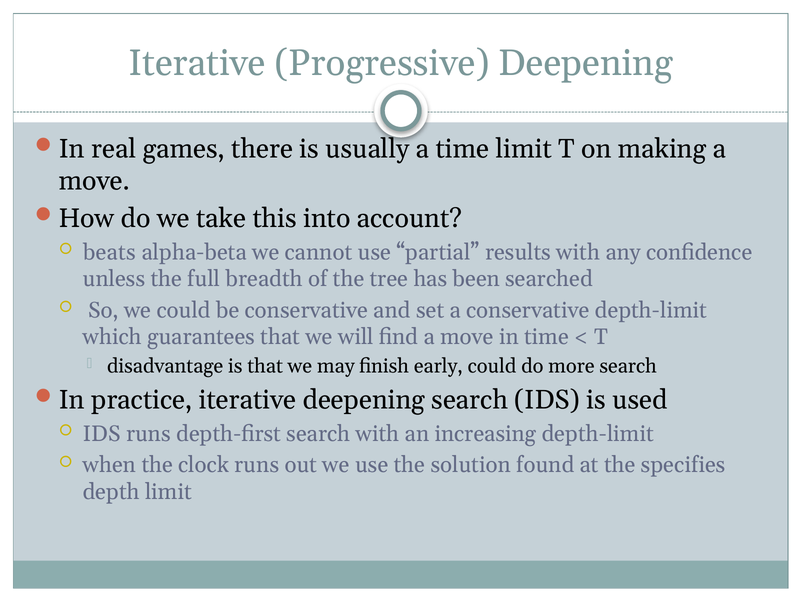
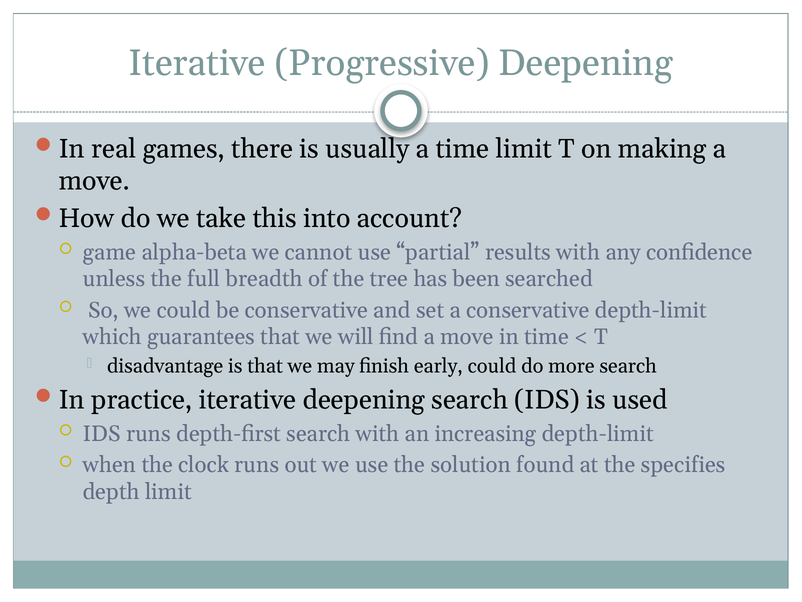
beats: beats -> game
